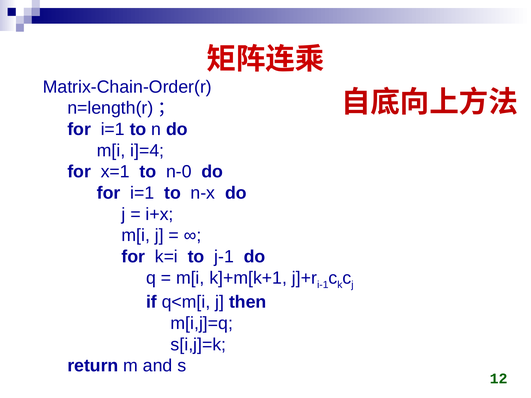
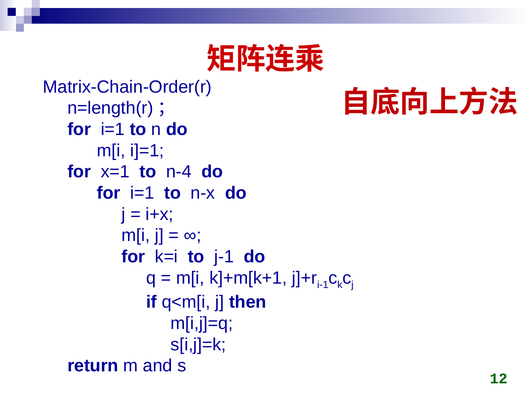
i]=4: i]=4 -> i]=1
n-0: n-0 -> n-4
